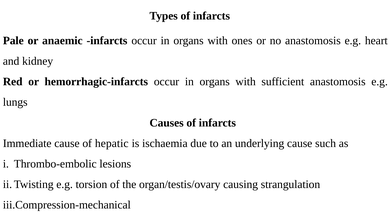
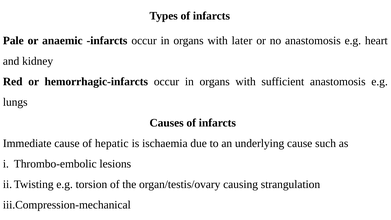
ones: ones -> later
